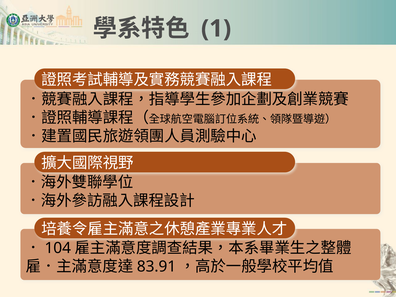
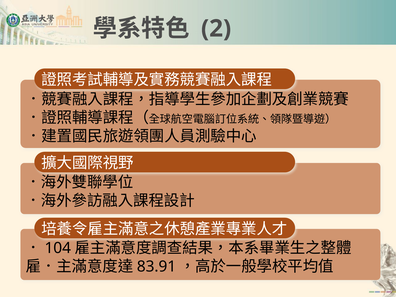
1: 1 -> 2
